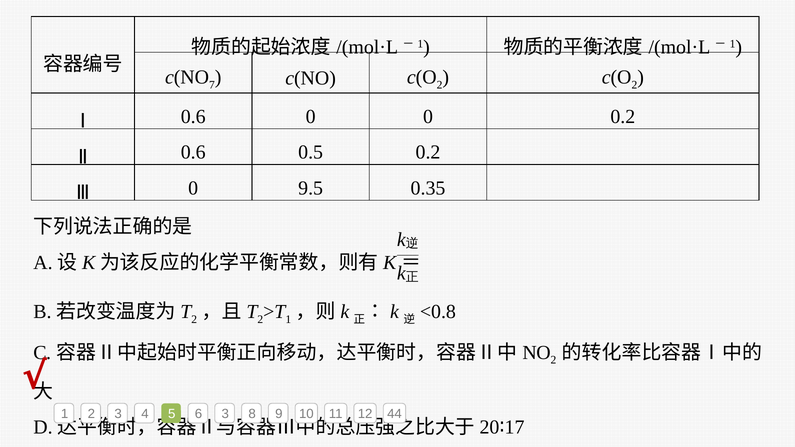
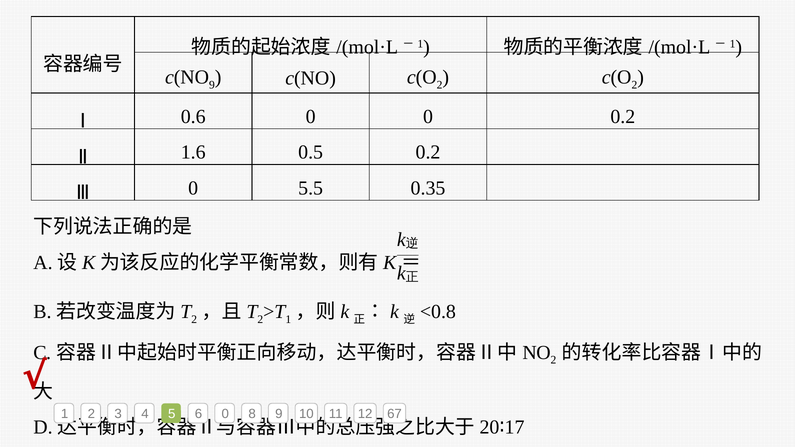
c(NO 7: 7 -> 9
Ⅱ 0.6: 0.6 -> 1.6
9.5: 9.5 -> 5.5
6 3: 3 -> 0
44: 44 -> 67
